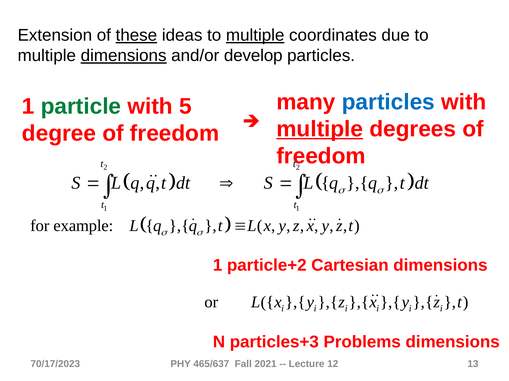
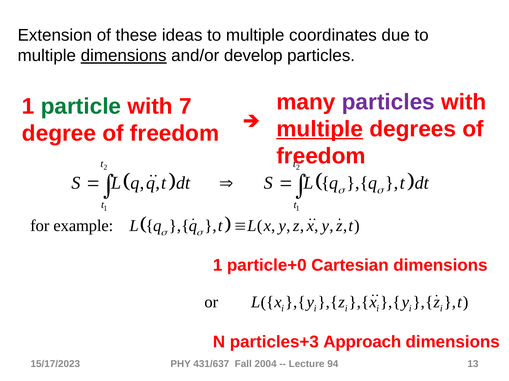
these underline: present -> none
multiple at (255, 35) underline: present -> none
particles at (388, 102) colour: blue -> purple
5: 5 -> 7
particle+2: particle+2 -> particle+0
Problems: Problems -> Approach
70/17/2023: 70/17/2023 -> 15/17/2023
465/637: 465/637 -> 431/637
2021: 2021 -> 2004
12: 12 -> 94
